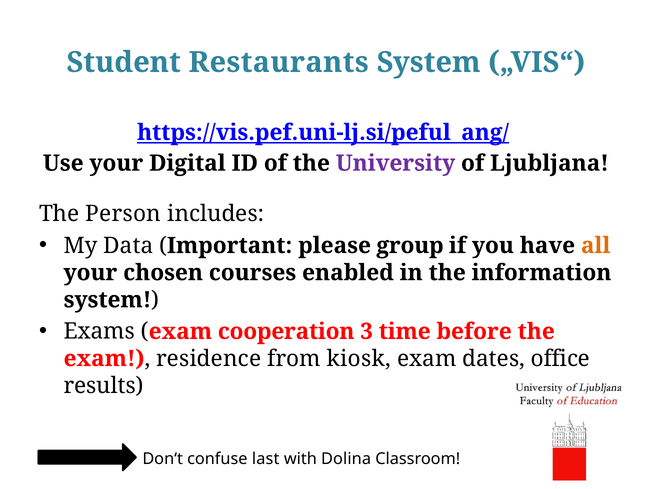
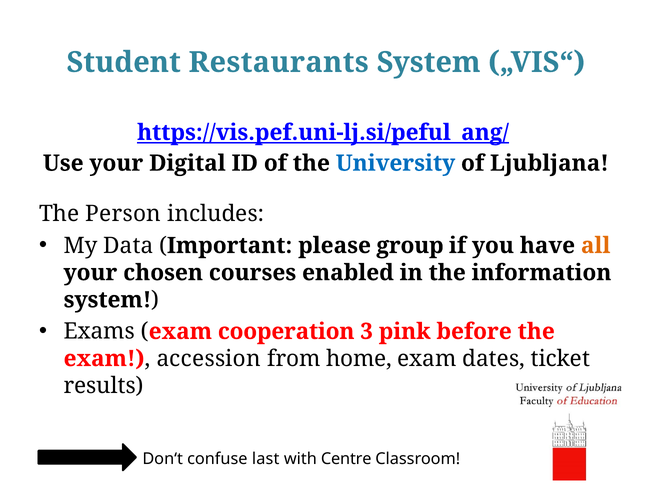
University colour: purple -> blue
time: time -> pink
residence: residence -> accession
kiosk: kiosk -> home
office: office -> ticket
Dolina: Dolina -> Centre
